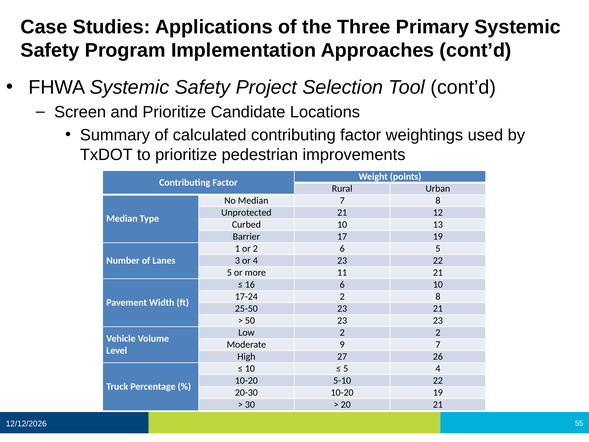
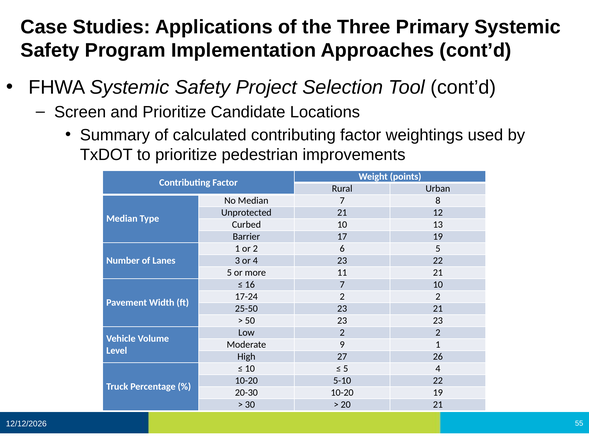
16 6: 6 -> 7
17-24 2 8: 8 -> 2
9 7: 7 -> 1
